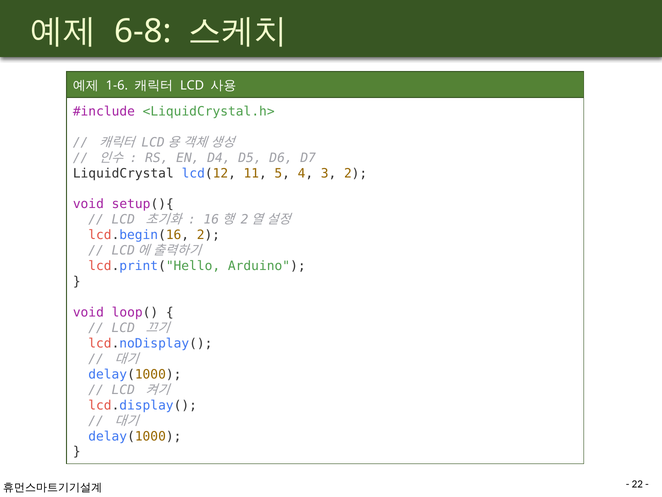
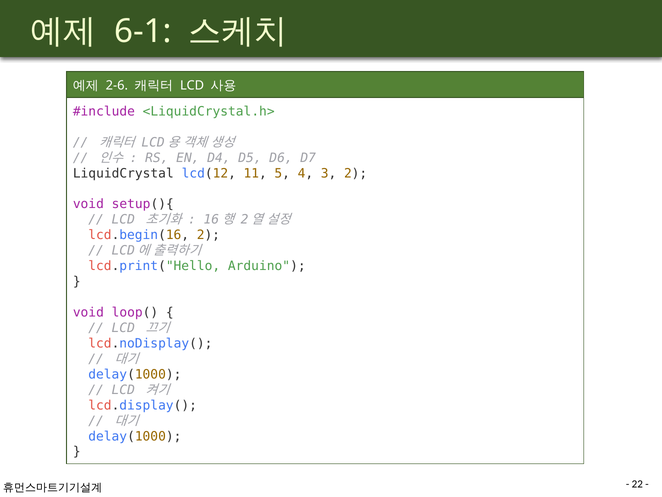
6-8: 6-8 -> 6-1
1-6: 1-6 -> 2-6
